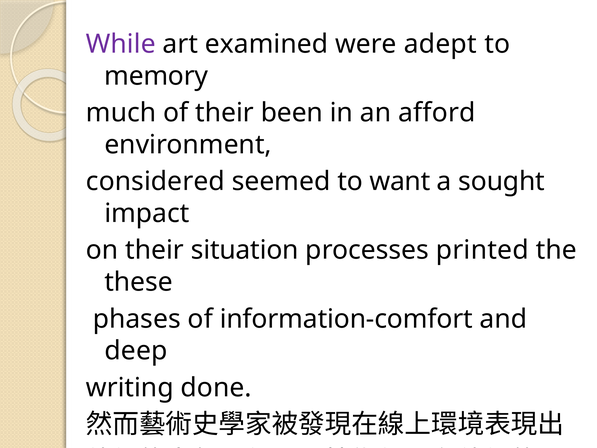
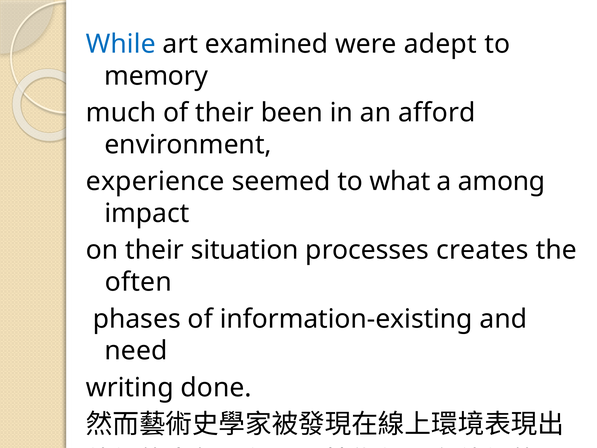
While colour: purple -> blue
considered: considered -> experience
want: want -> what
sought: sought -> among
printed: printed -> creates
these: these -> often
information-comfort: information-comfort -> information-existing
deep: deep -> need
